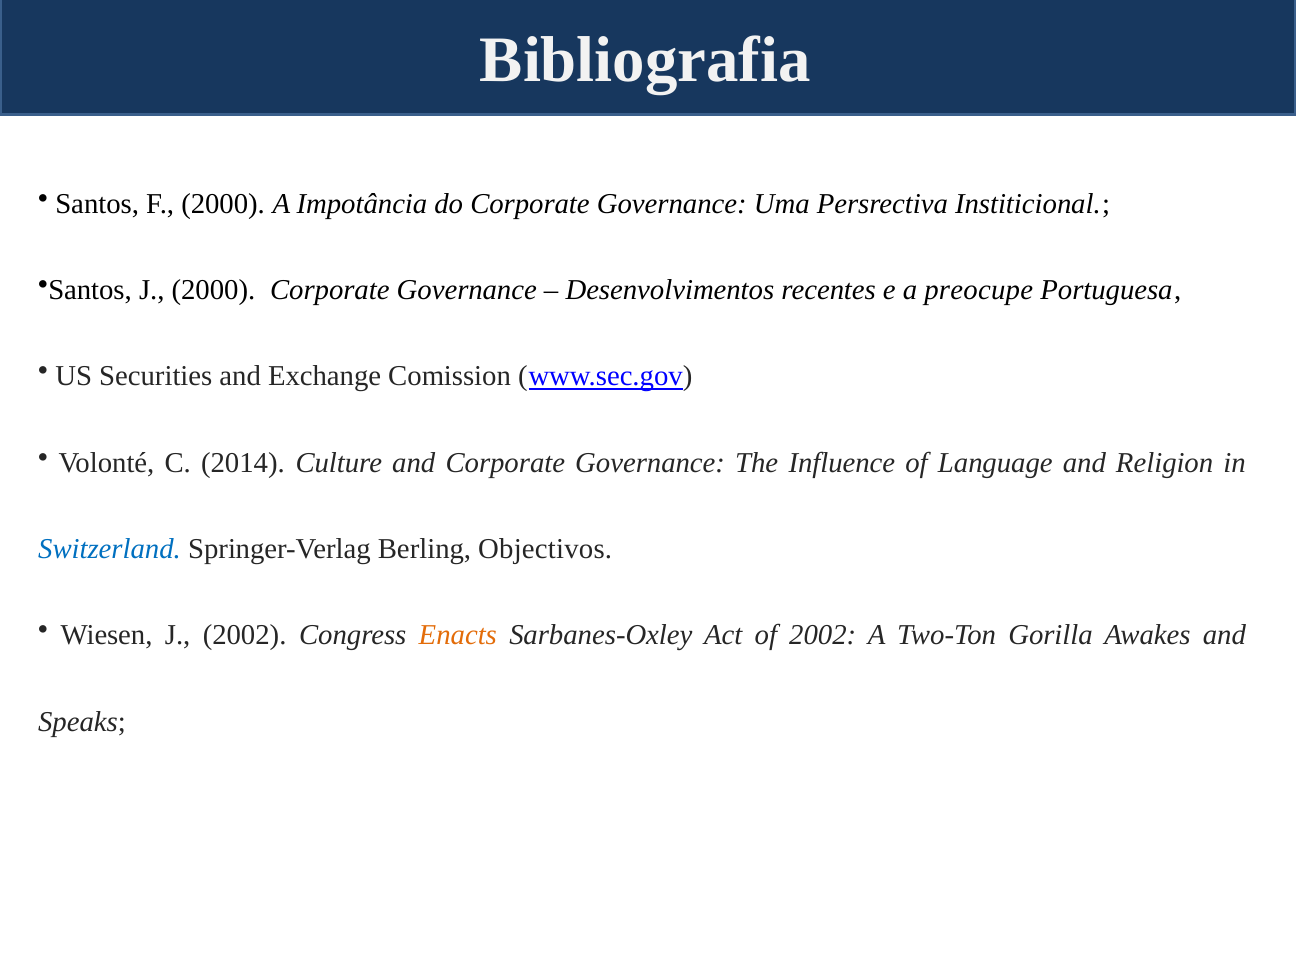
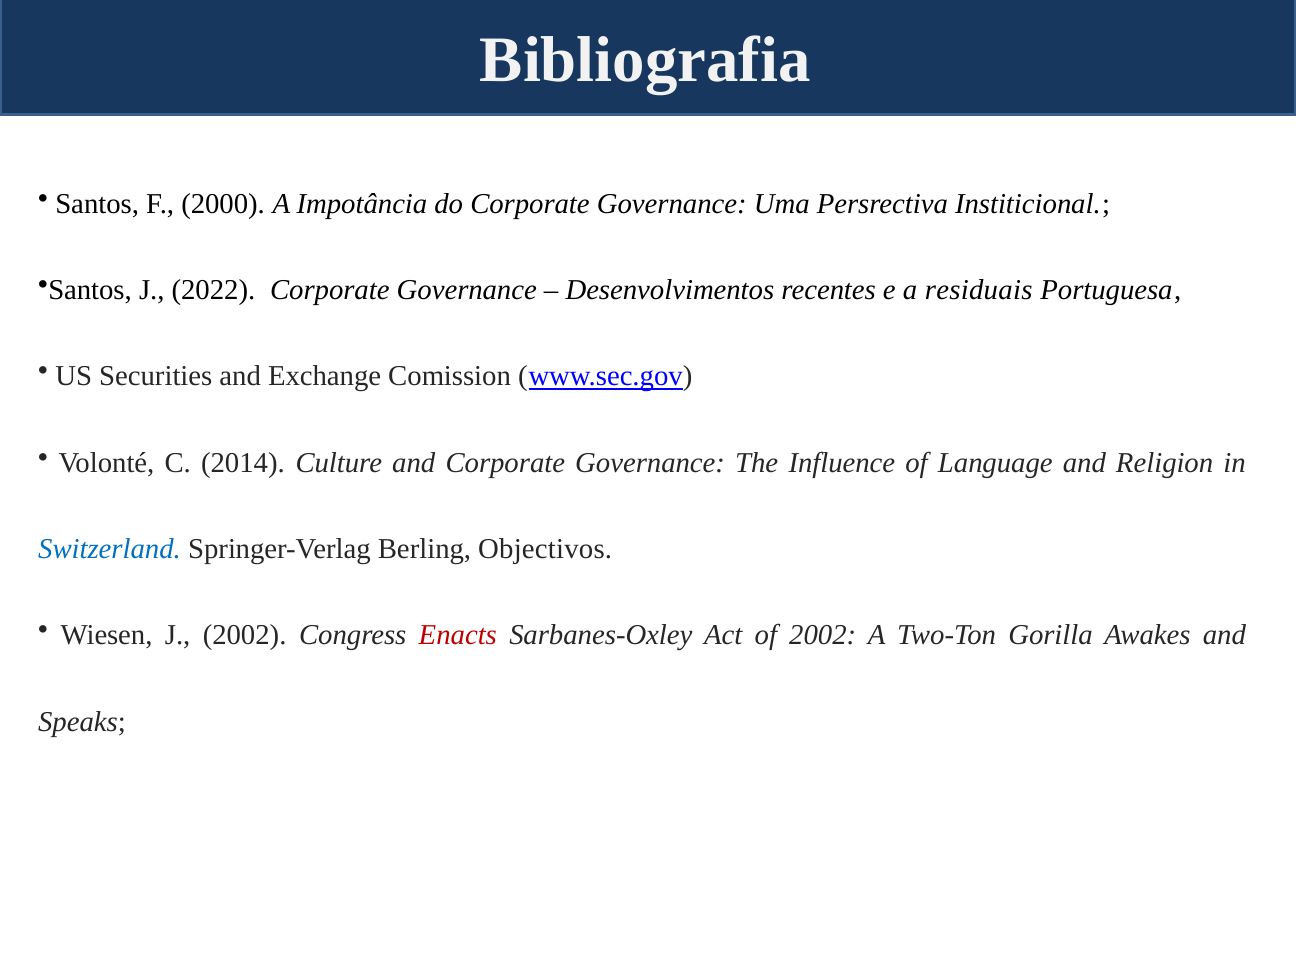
J 2000: 2000 -> 2022
preocupe: preocupe -> residuais
Enacts colour: orange -> red
